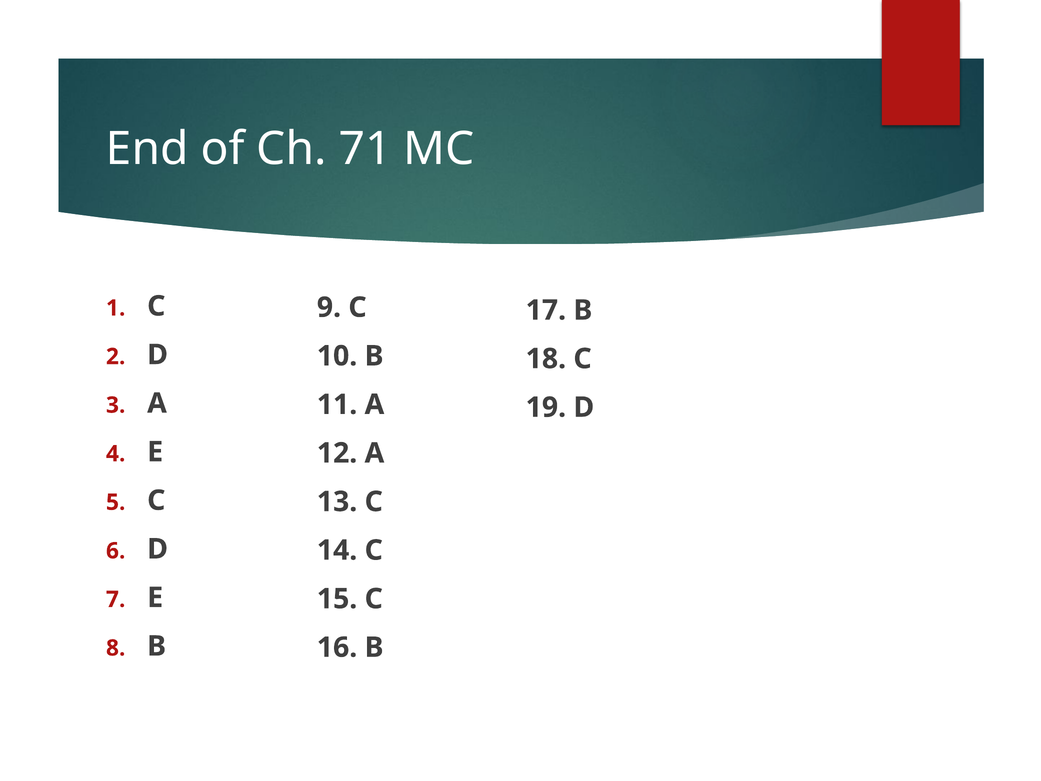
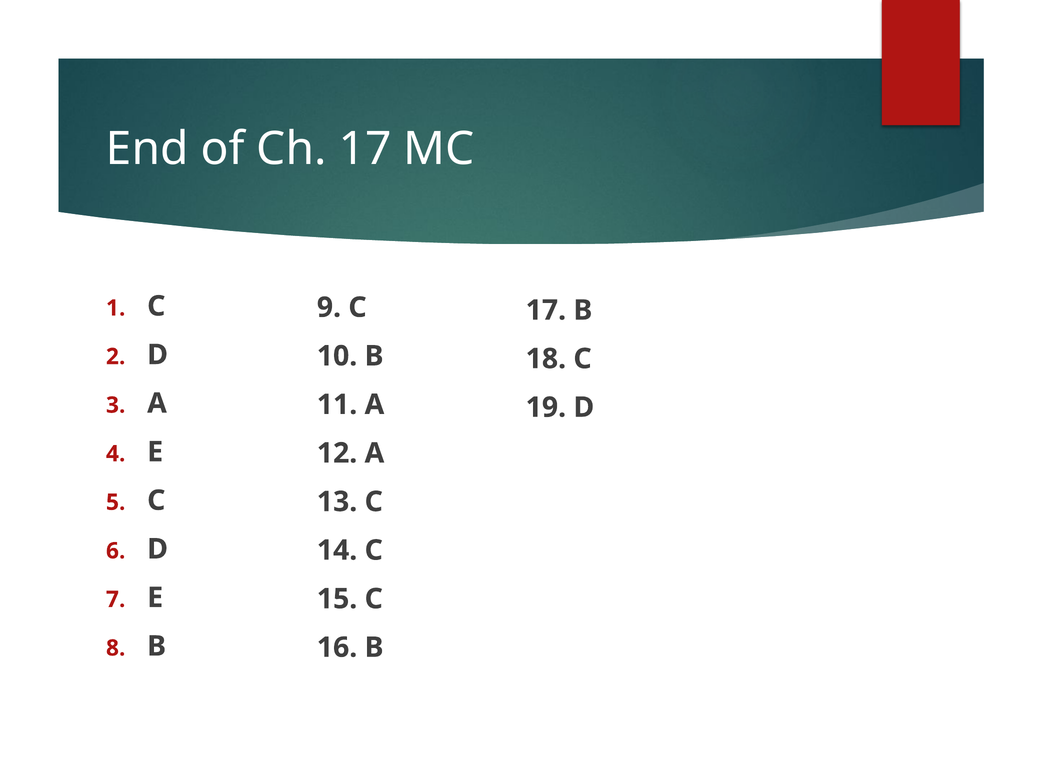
Ch 71: 71 -> 17
